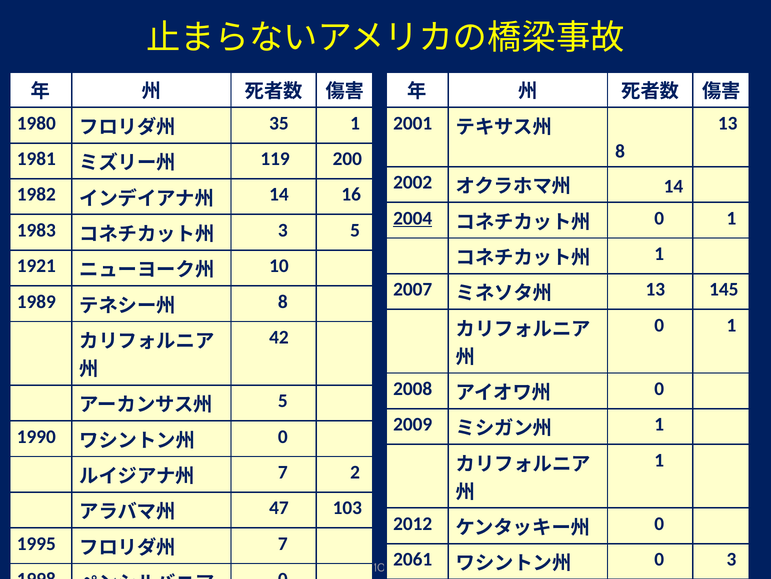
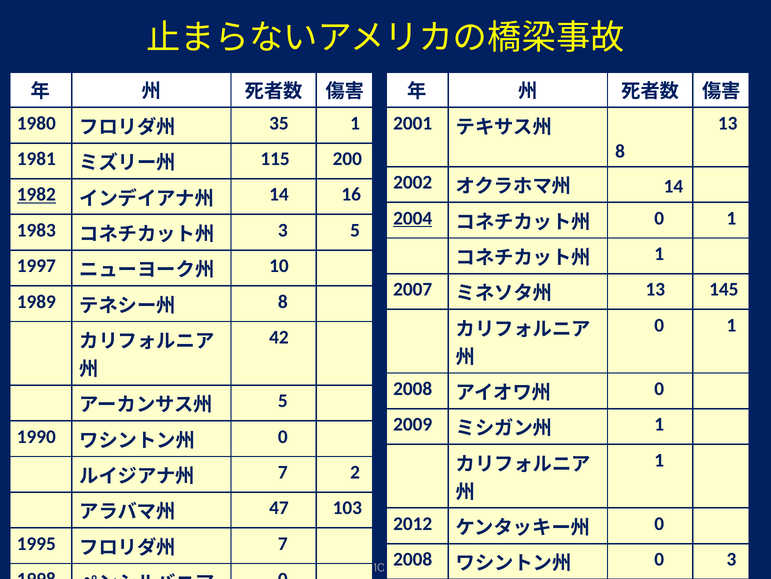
119: 119 -> 115
1982 underline: none -> present
1921: 1921 -> 1997
2061 at (413, 559): 2061 -> 2008
